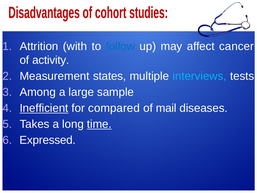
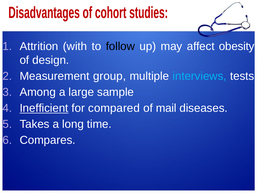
follow colour: blue -> black
cancer: cancer -> obesity
activity: activity -> design
states: states -> group
time underline: present -> none
Expressed: Expressed -> Compares
